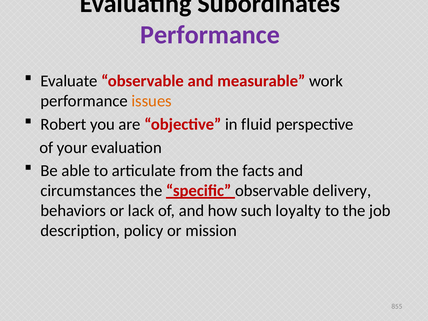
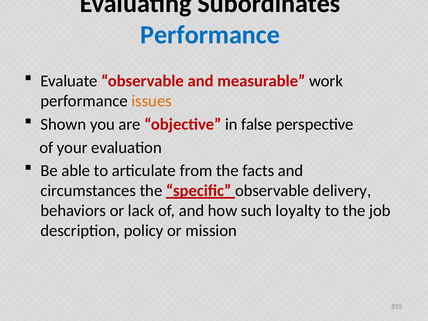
Performance at (210, 35) colour: purple -> blue
Robert: Robert -> Shown
fluid: fluid -> false
